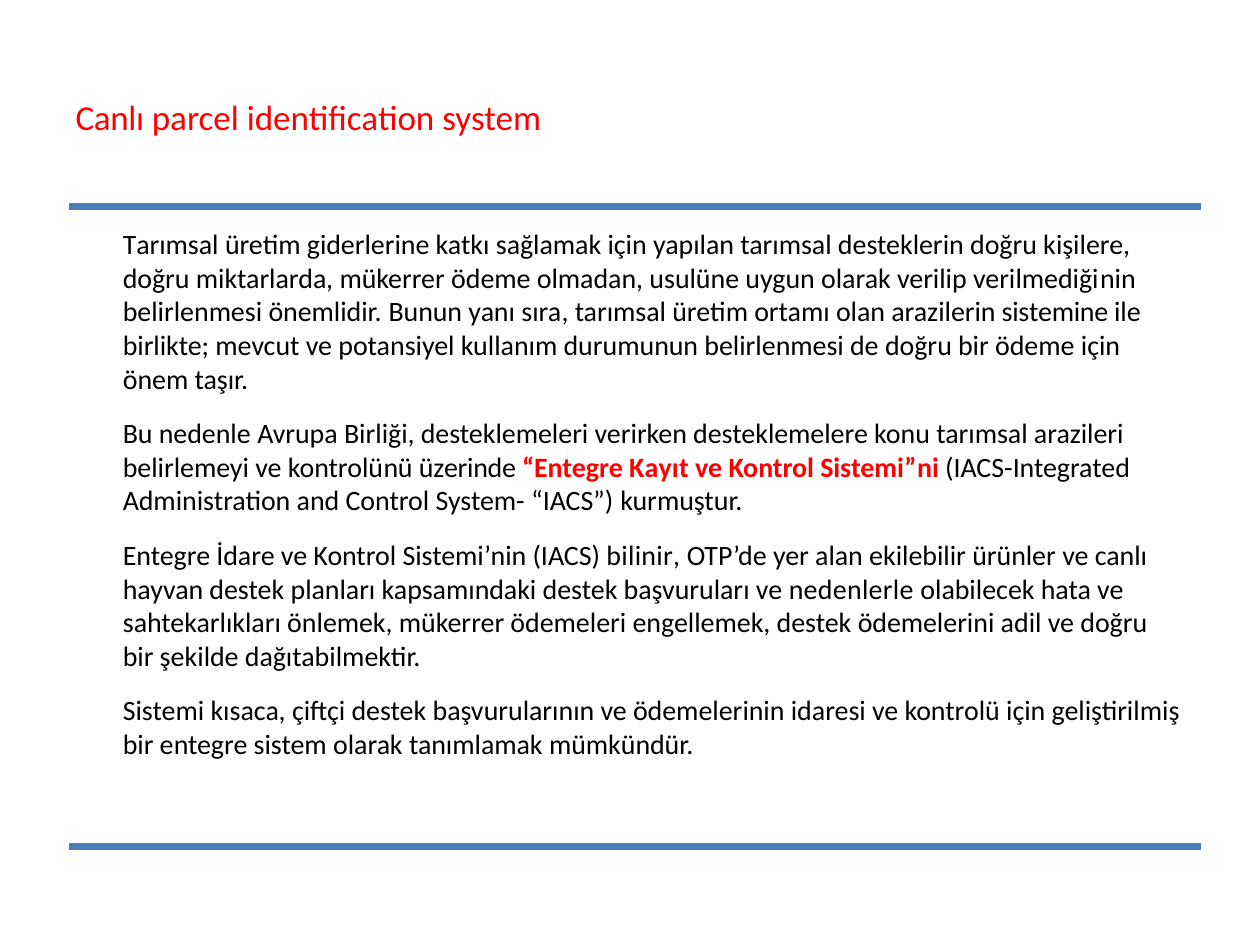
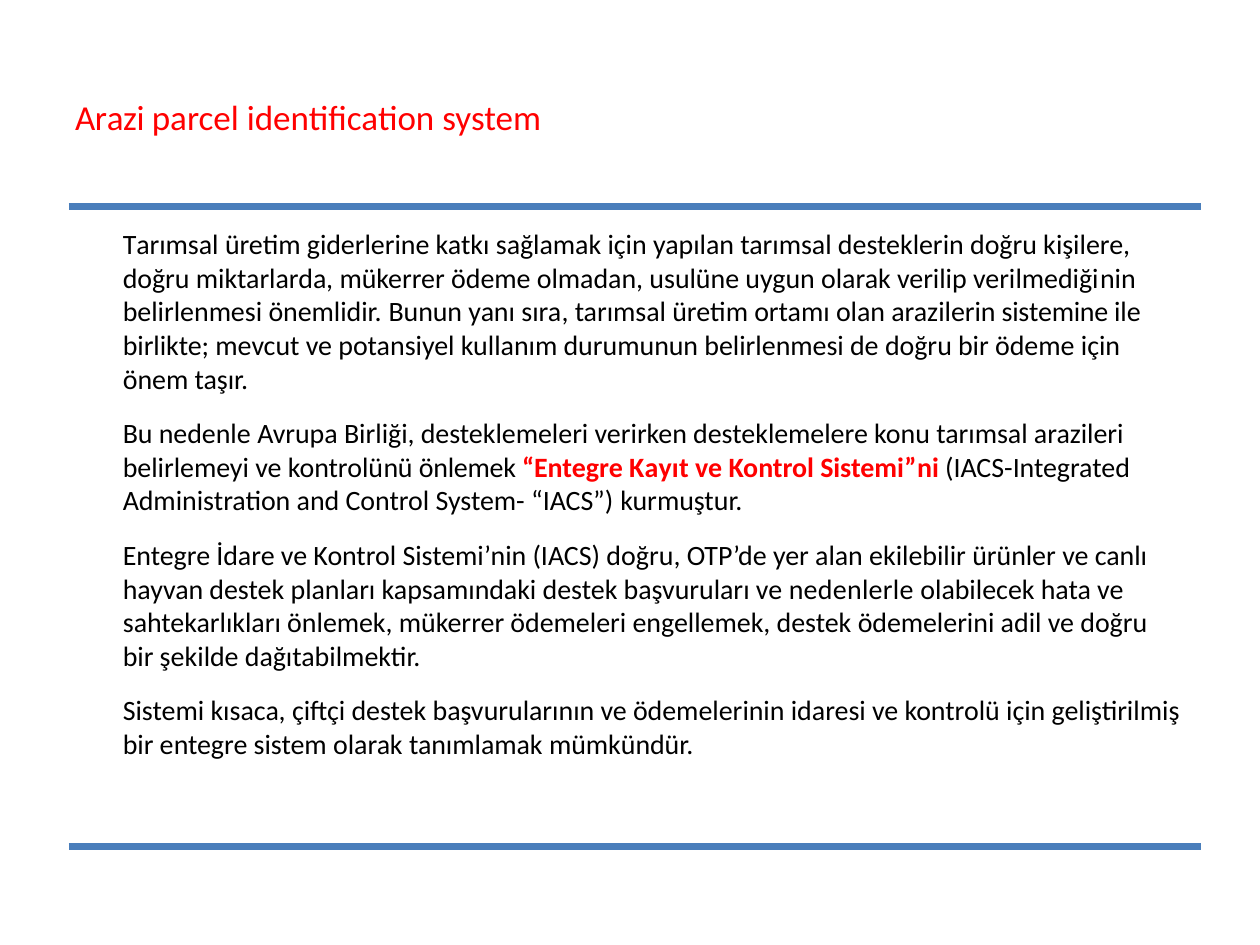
Canlı at (110, 119): Canlı -> Arazi
kontrolünü üzerinde: üzerinde -> önlemek
IACS bilinir: bilinir -> doğru
